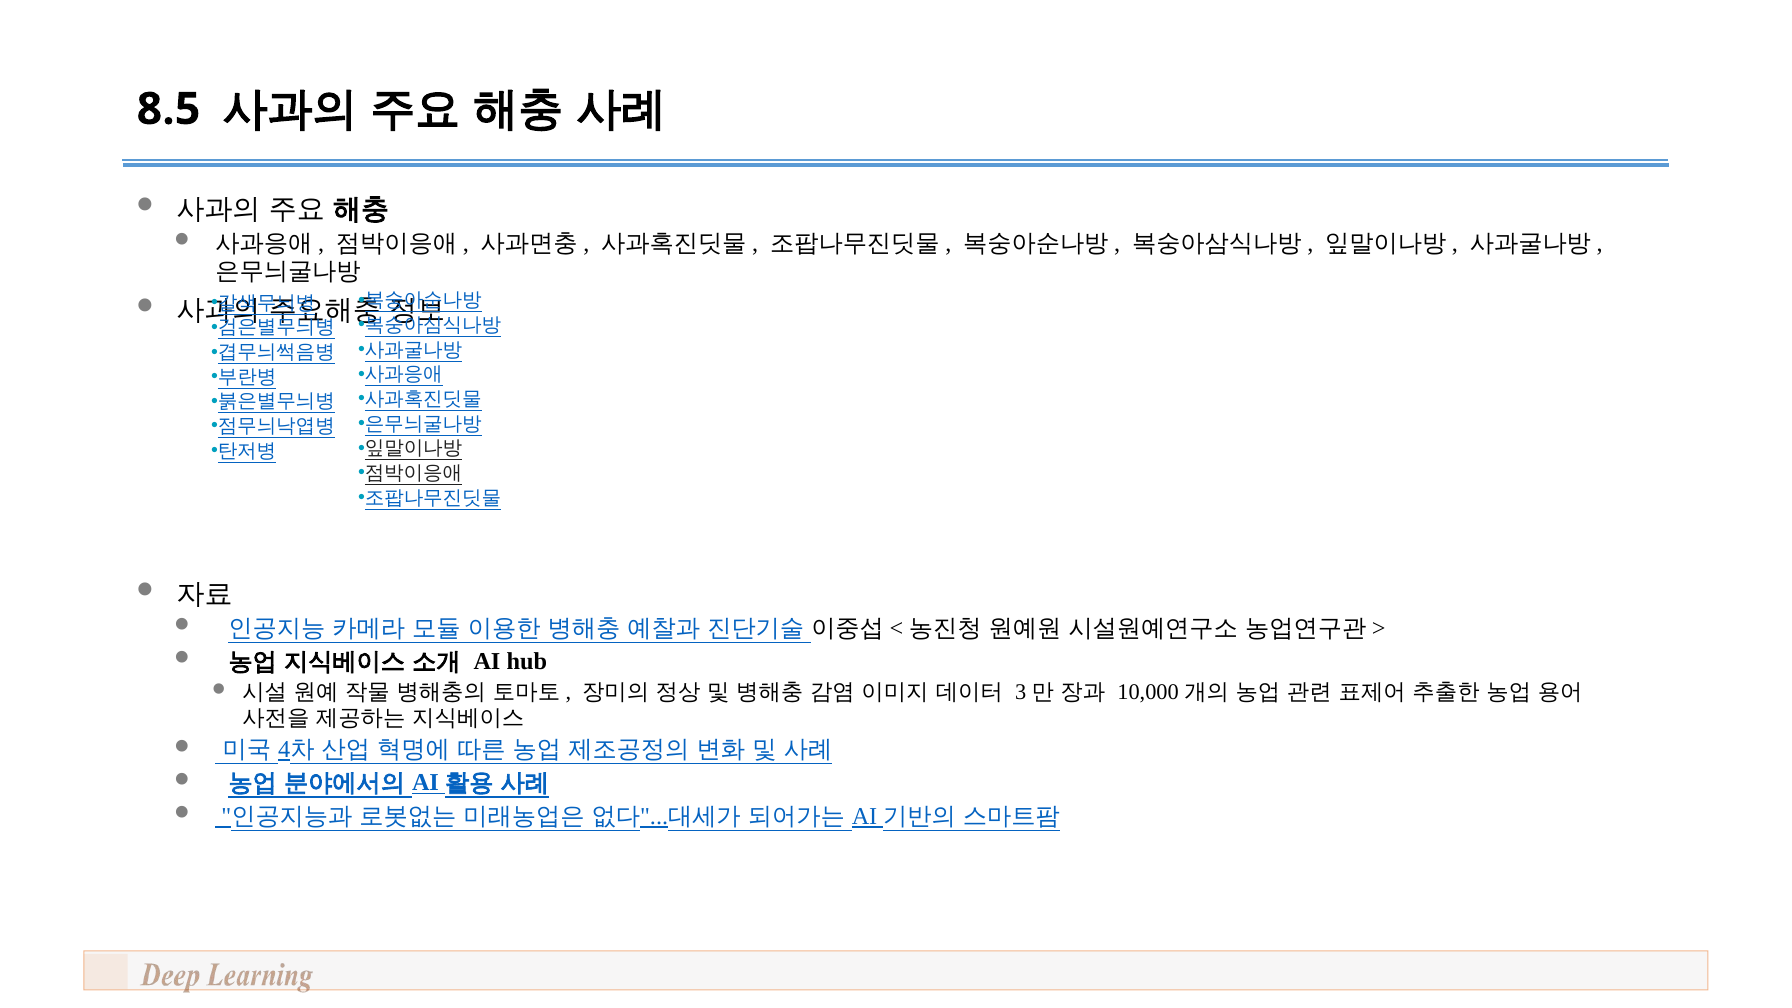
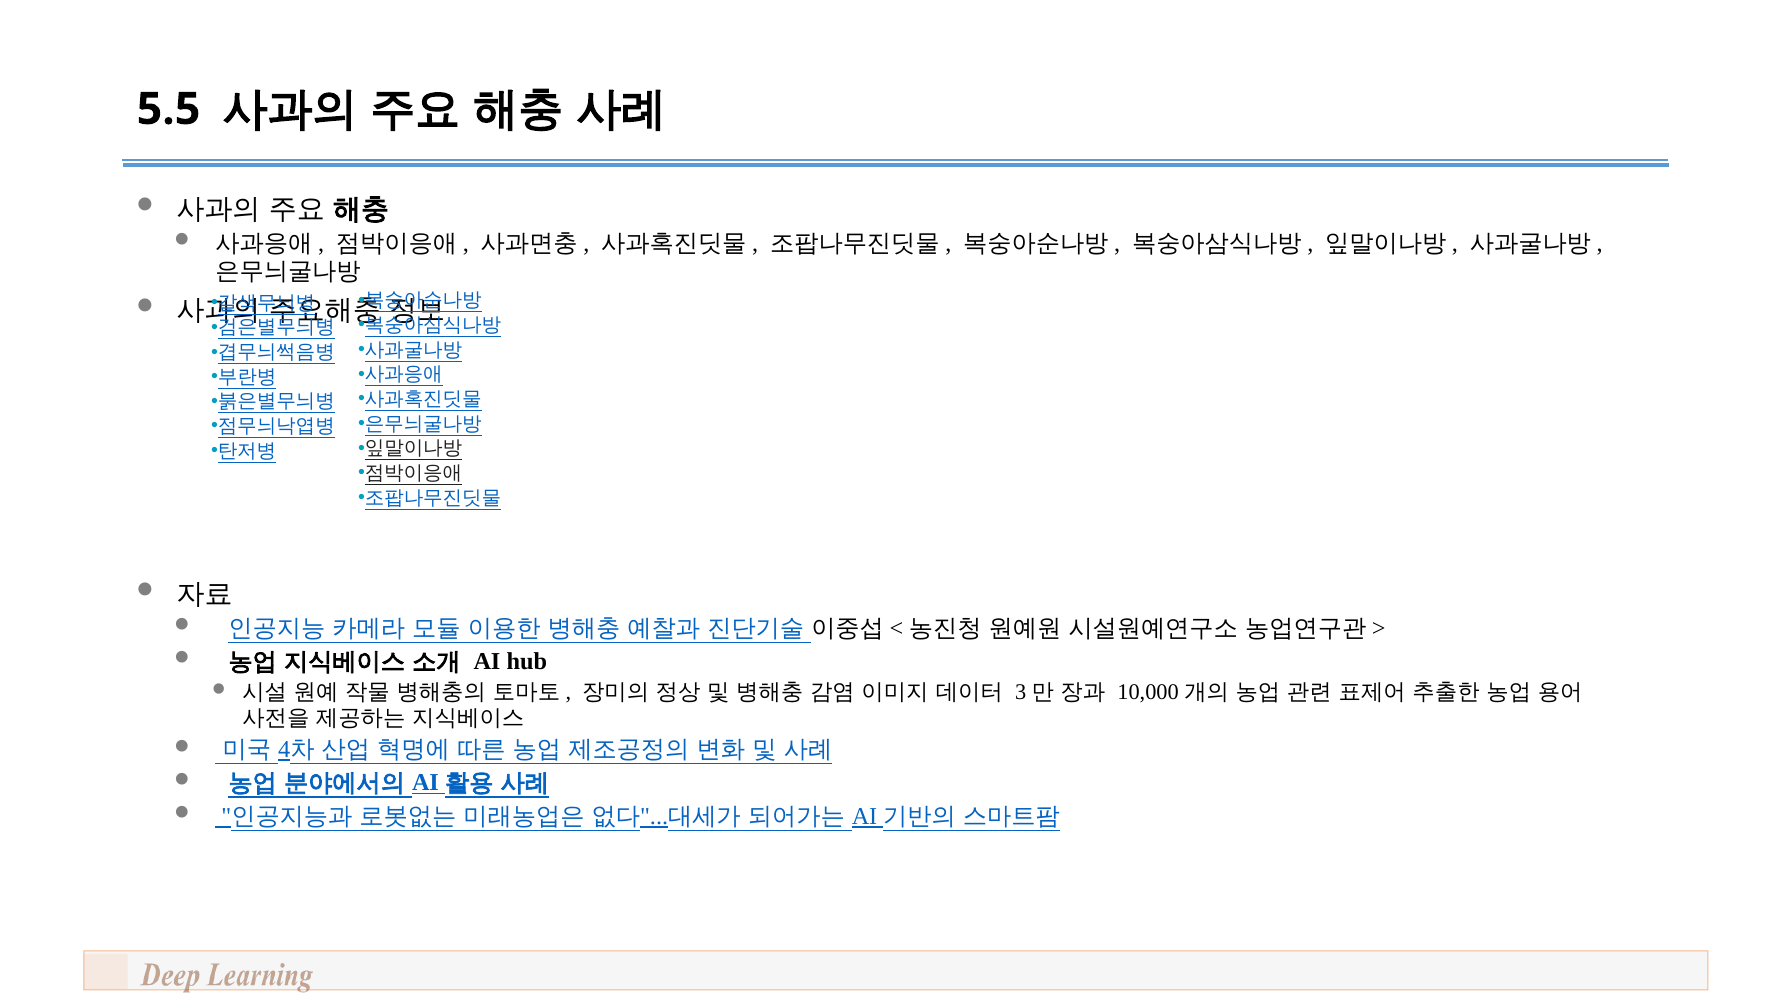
8.5: 8.5 -> 5.5
